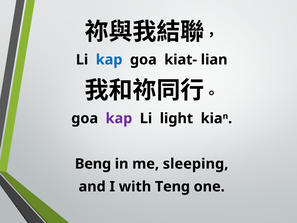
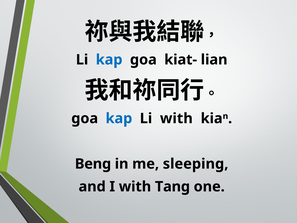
kap at (119, 118) colour: purple -> blue
Li light: light -> with
Teng: Teng -> Tang
